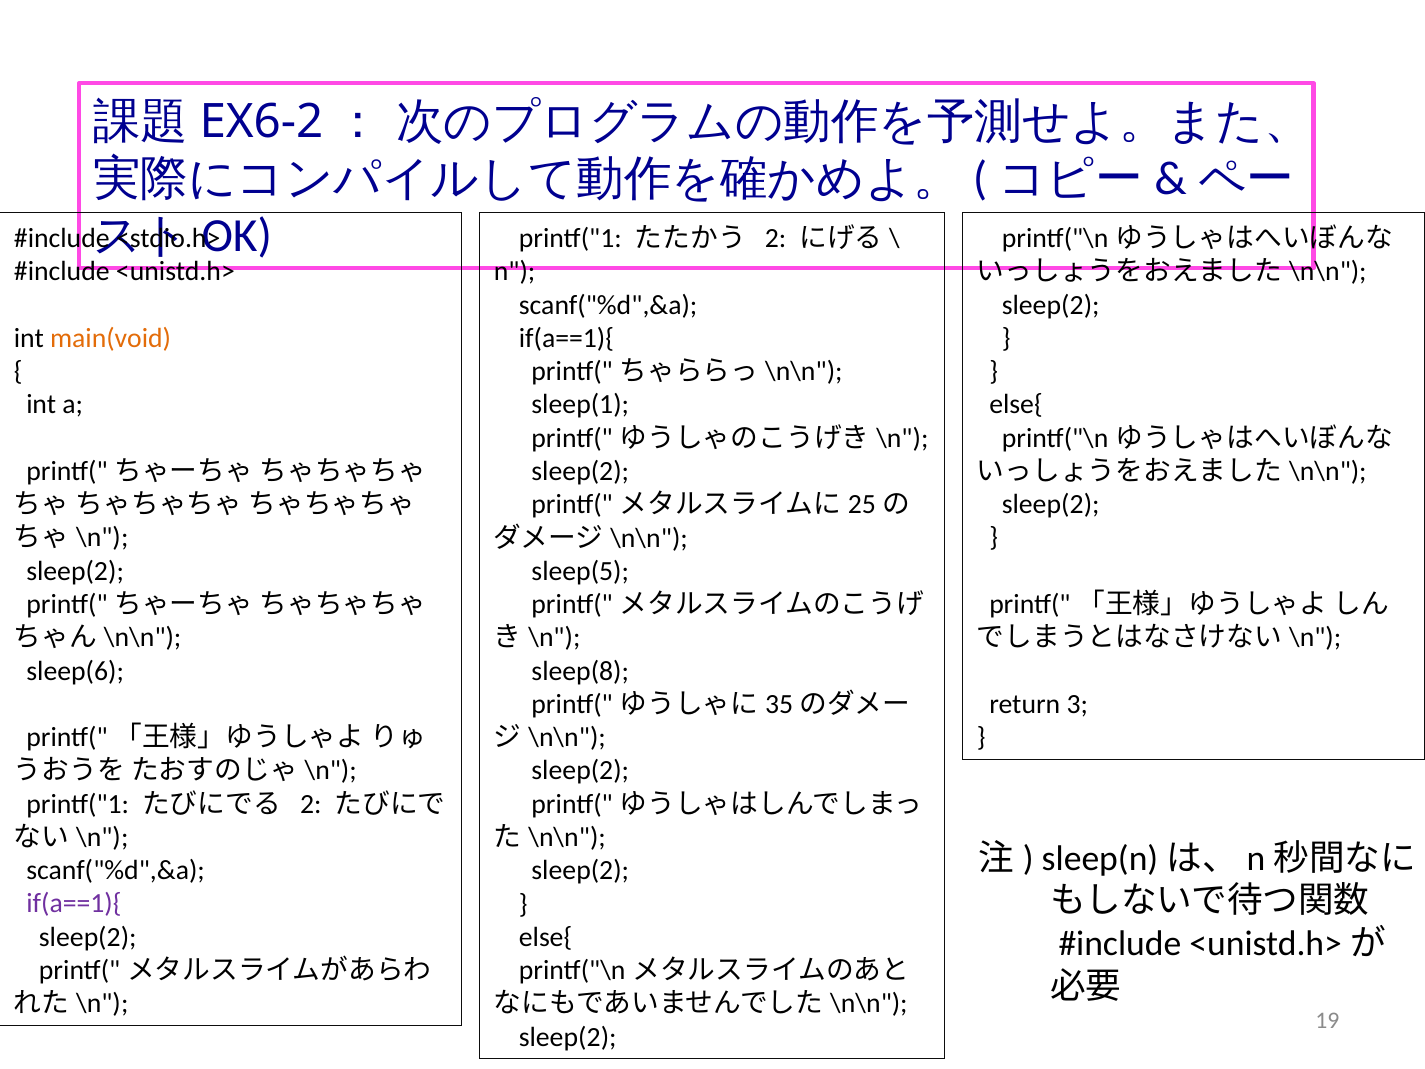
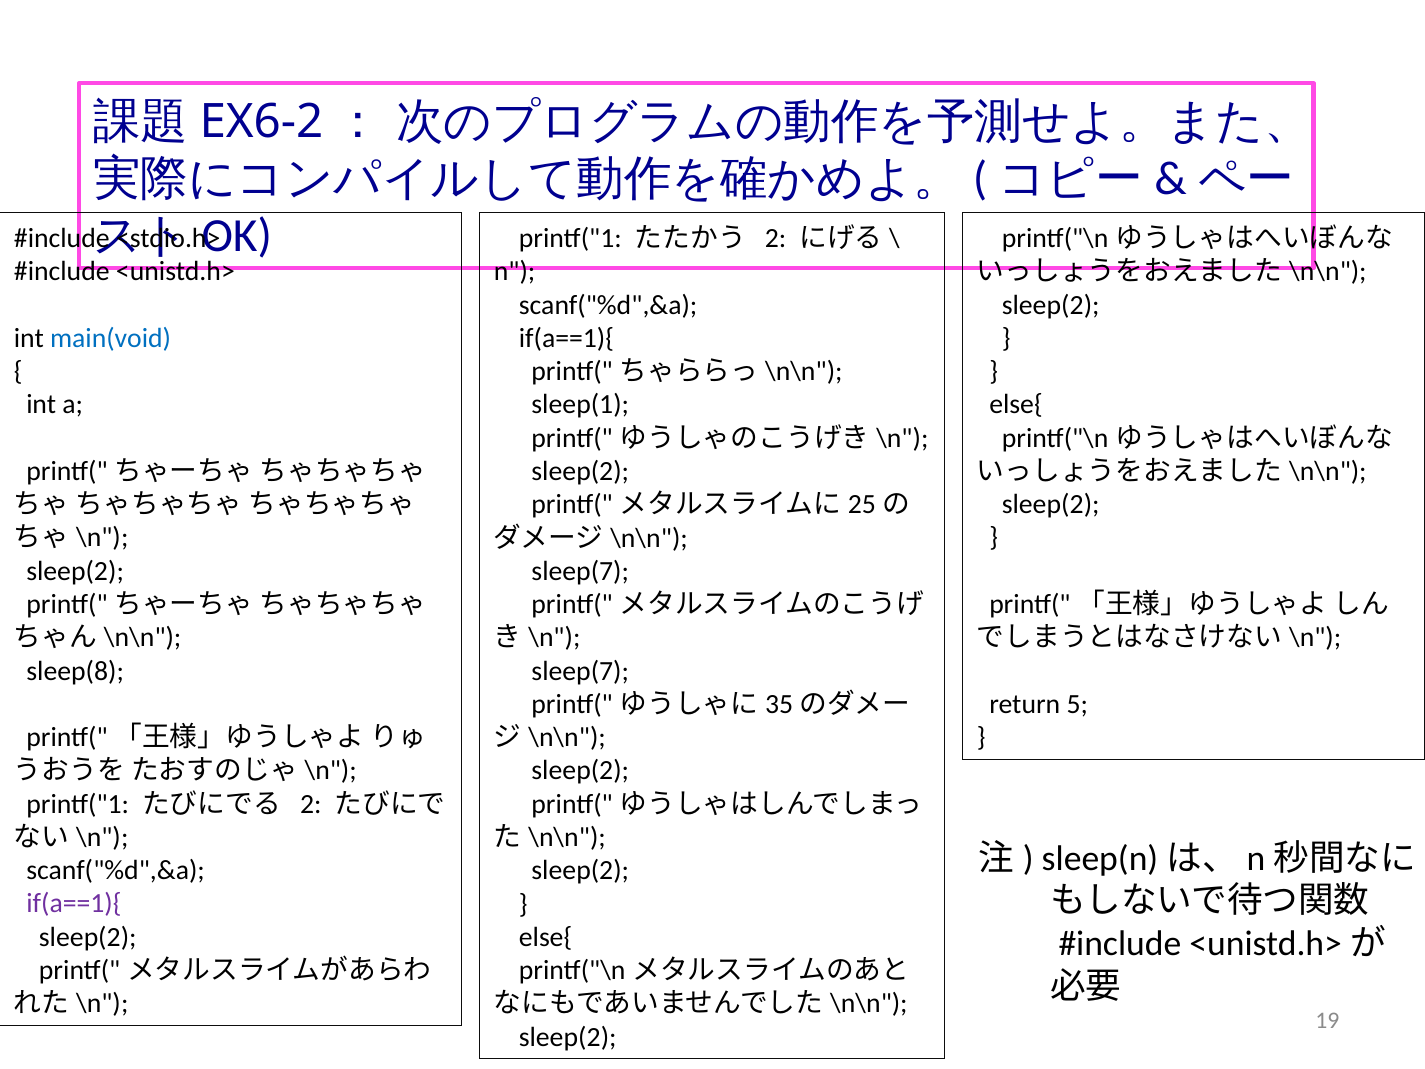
main(void colour: orange -> blue
sleep(5 at (580, 571): sleep(5 -> sleep(7
sleep(6: sleep(6 -> sleep(8
sleep(8 at (580, 671): sleep(8 -> sleep(7
3: 3 -> 5
